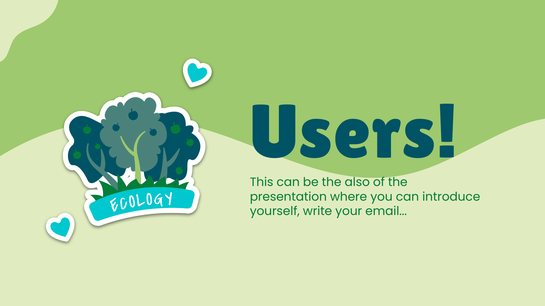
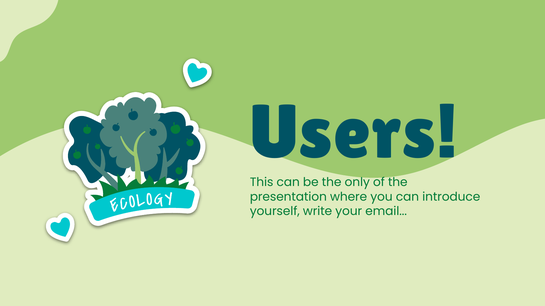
also: also -> only
